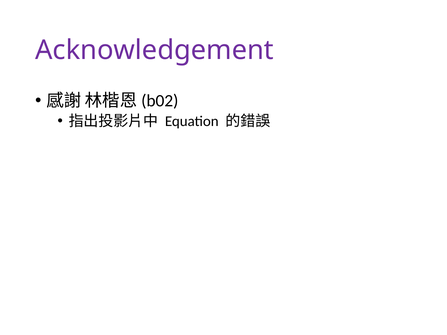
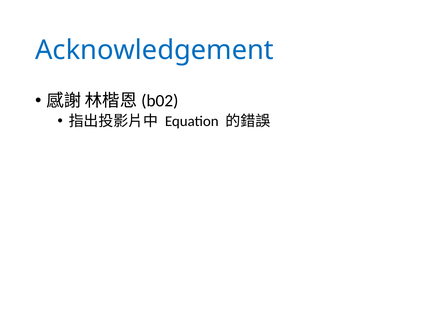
Acknowledgement colour: purple -> blue
